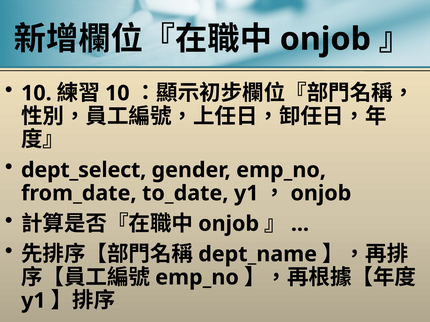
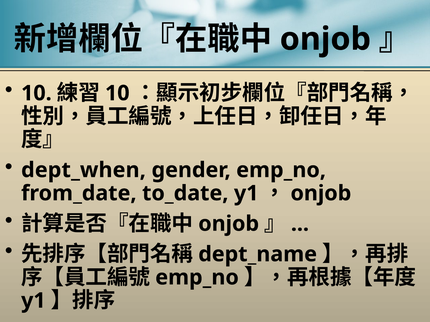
dept_select: dept_select -> dept_when
